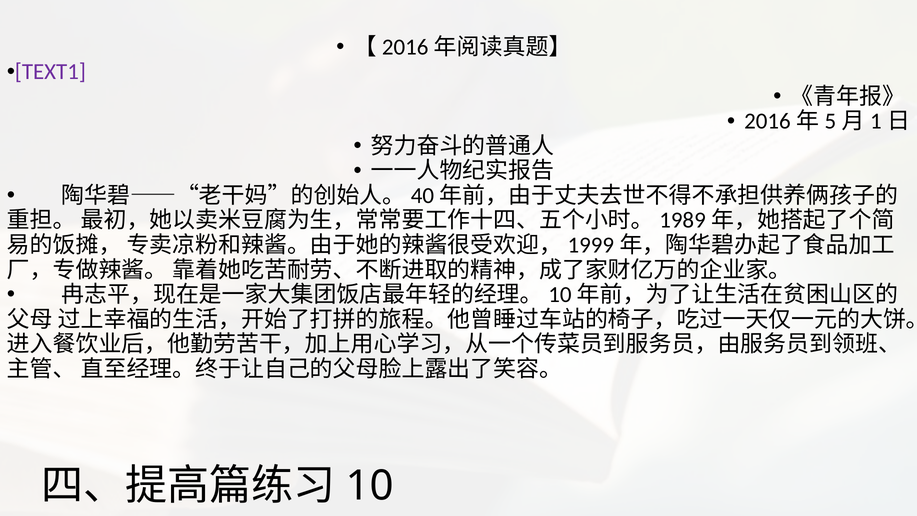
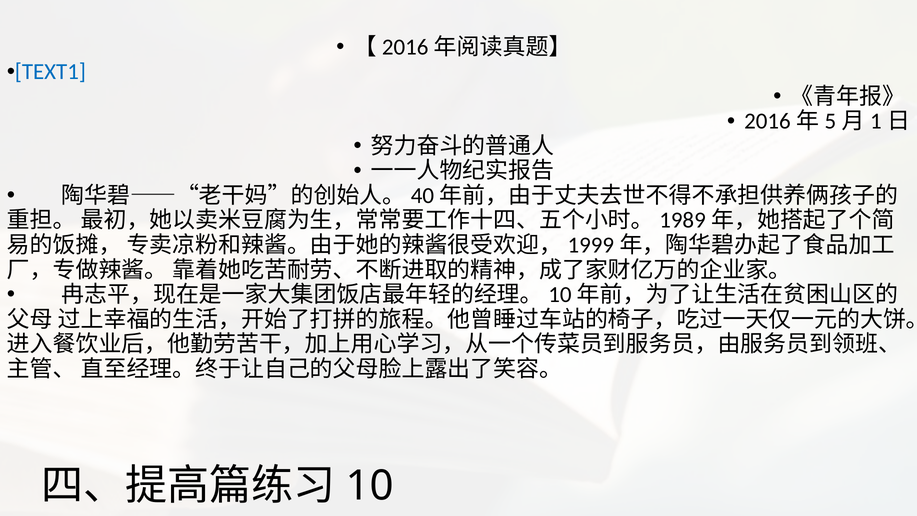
TEXT1 colour: purple -> blue
